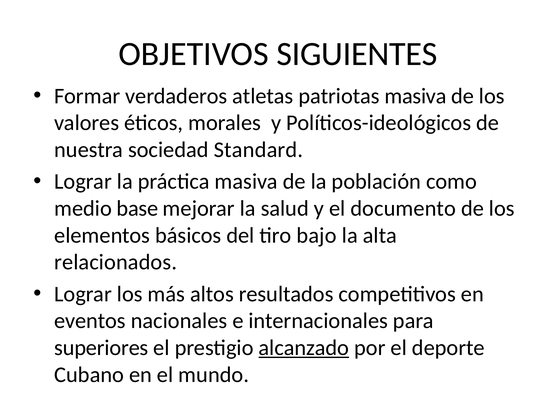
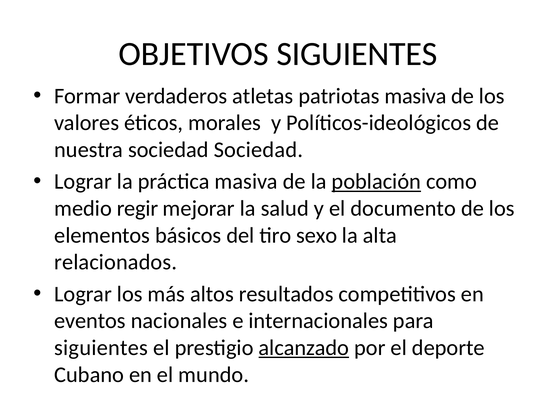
sociedad Standard: Standard -> Sociedad
población underline: none -> present
base: base -> regir
bajo: bajo -> sexo
superiores at (101, 348): superiores -> siguientes
